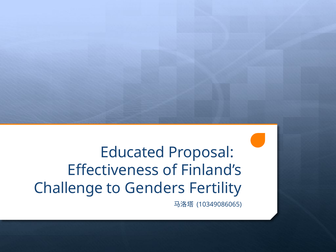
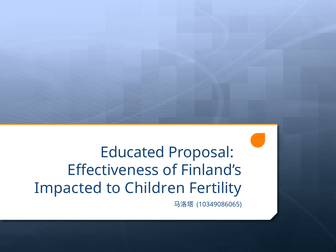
Challenge: Challenge -> Impacted
Genders: Genders -> Children
